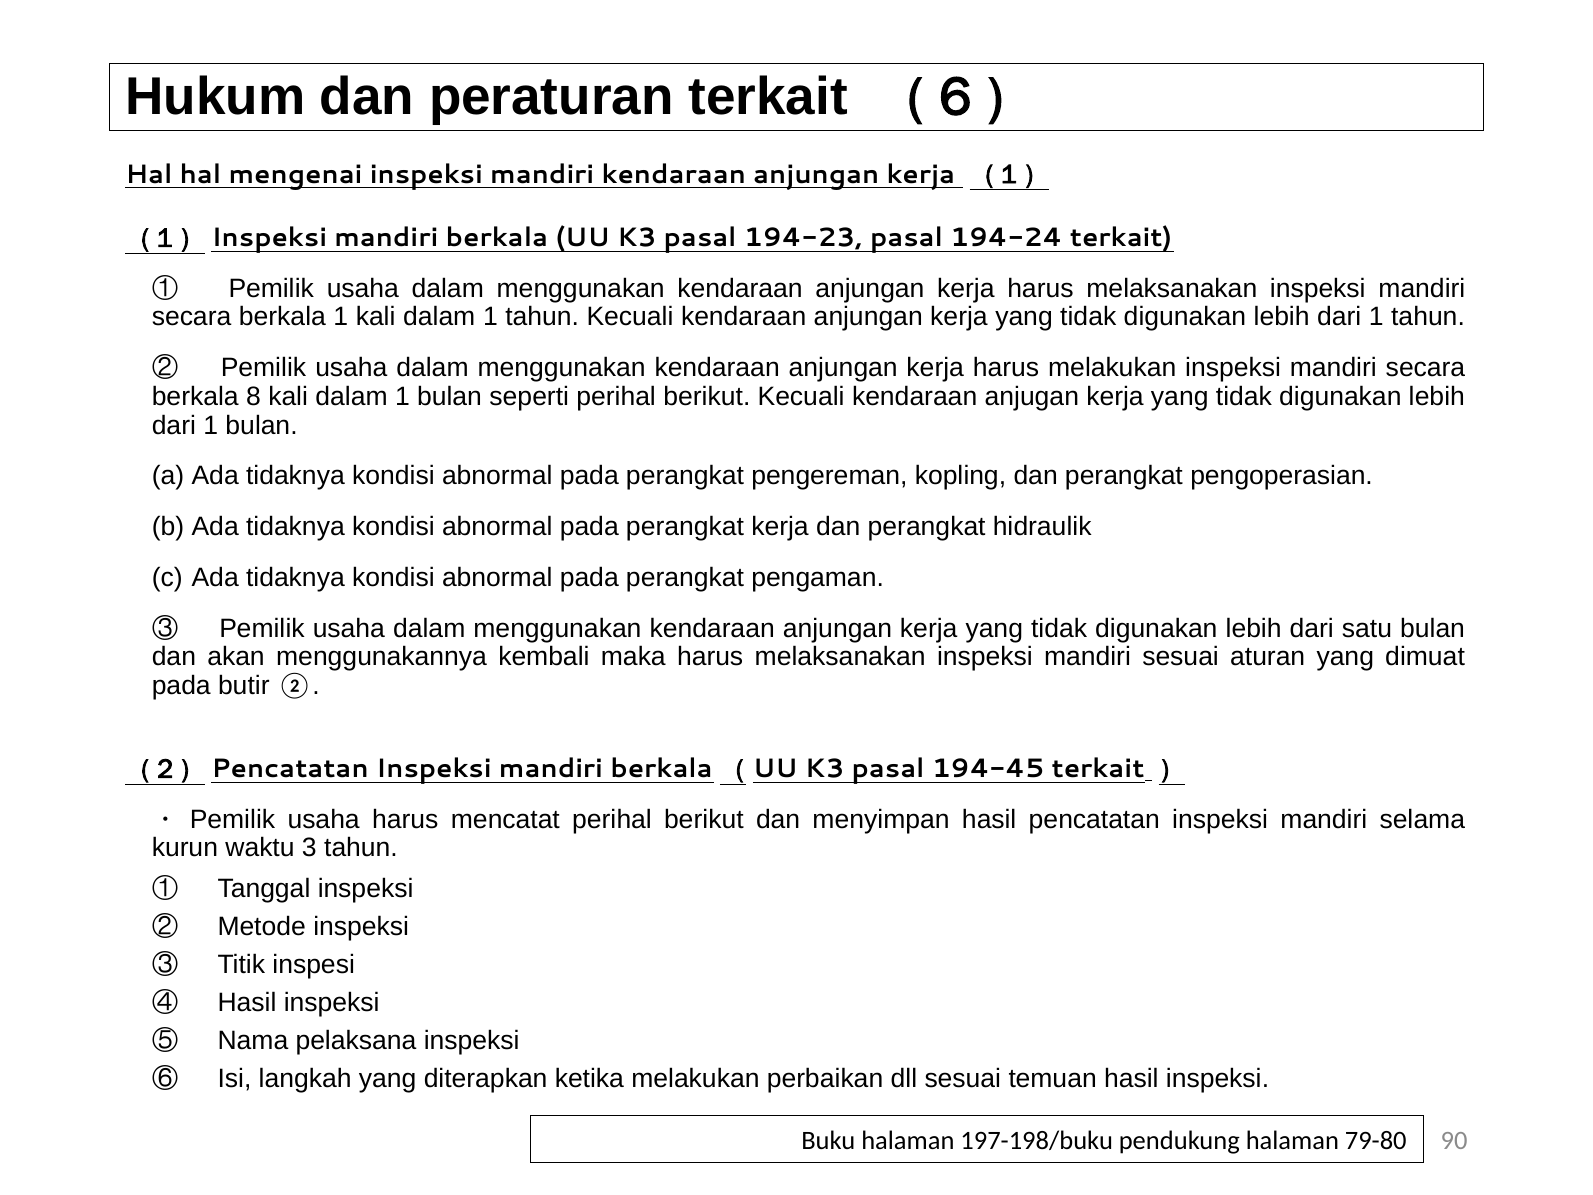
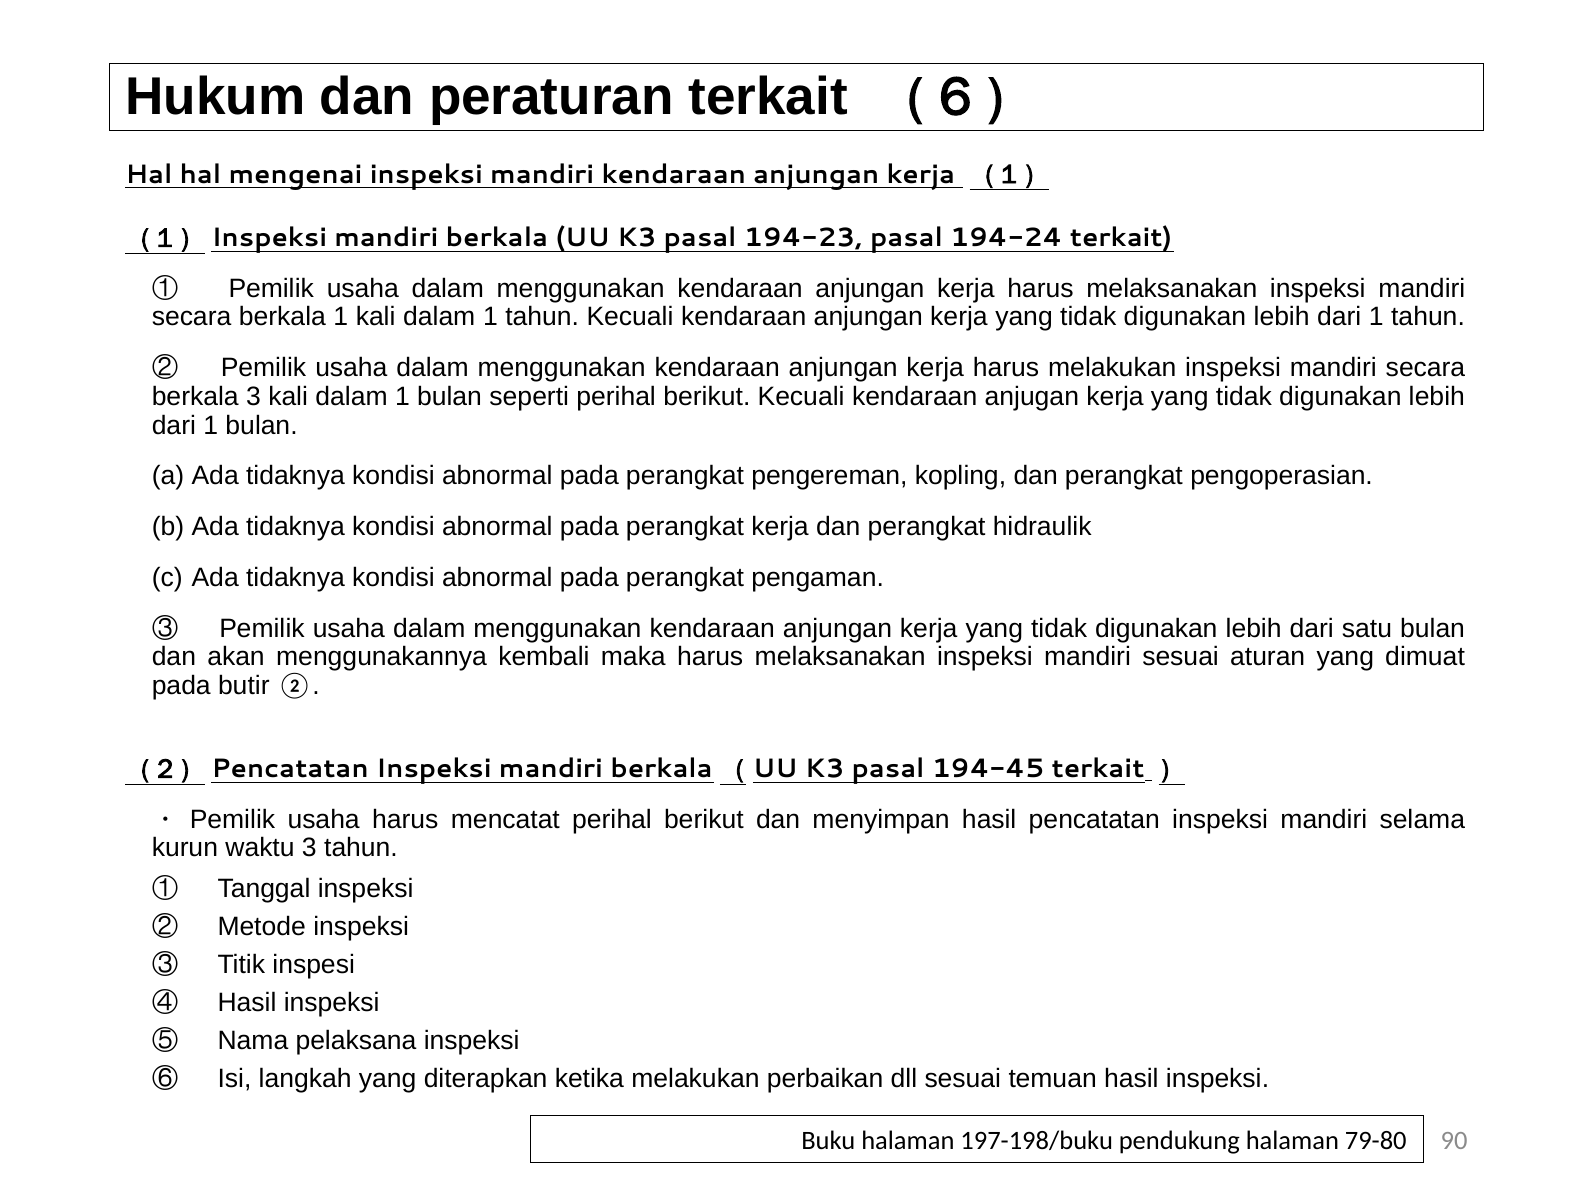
berkala 8: 8 -> 3
